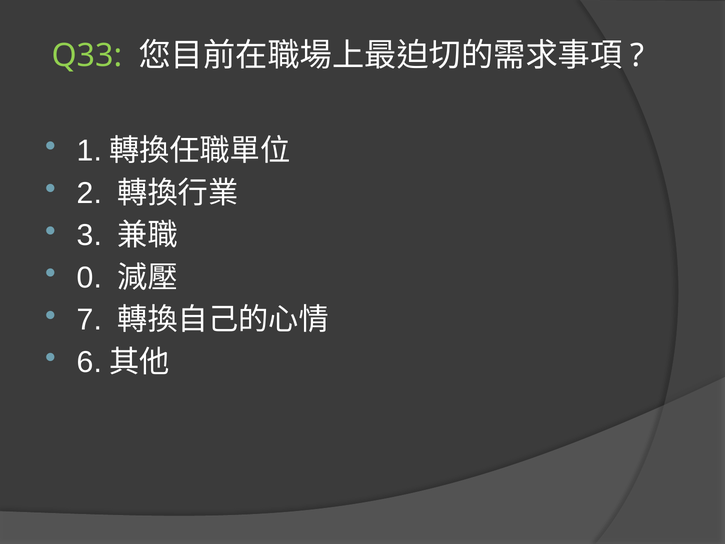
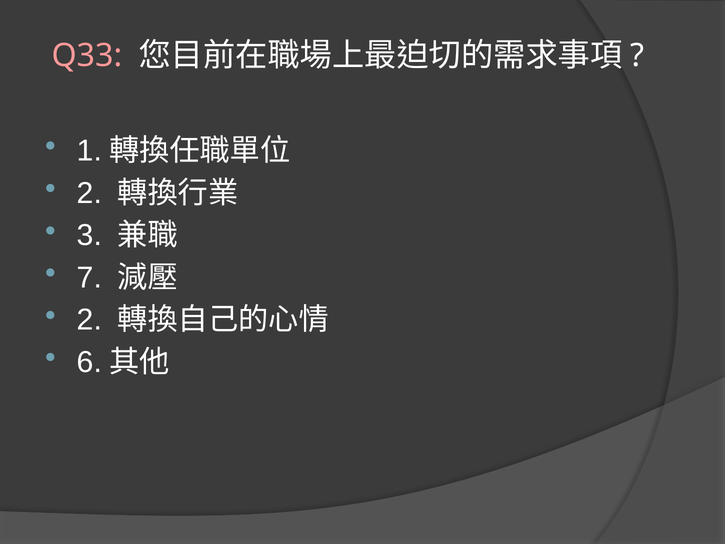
Q33 colour: light green -> pink
0: 0 -> 7
7 at (89, 320): 7 -> 2
